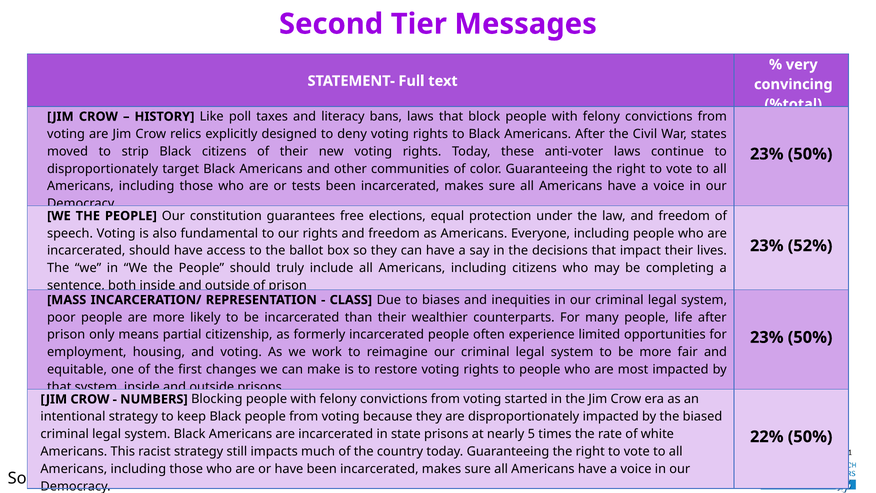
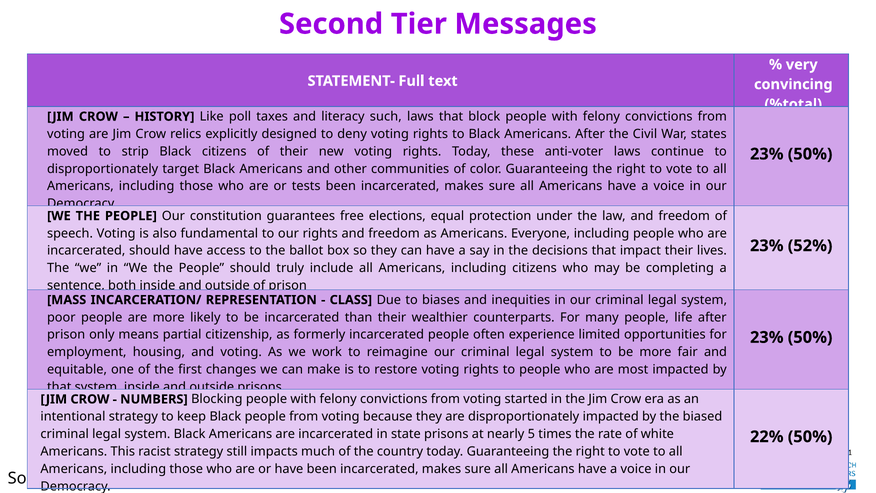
bans: bans -> such
